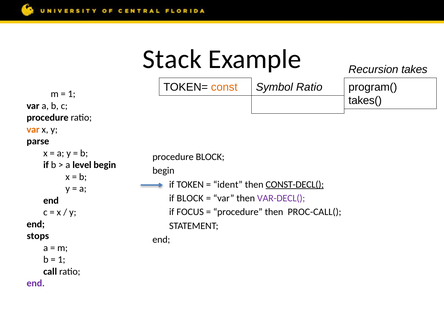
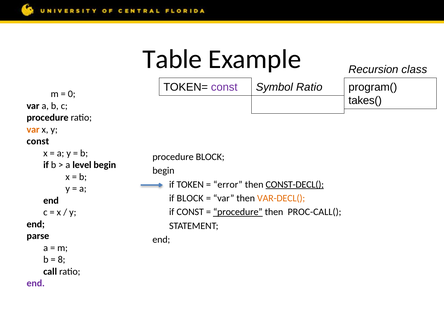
Stack: Stack -> Table
takes: takes -> class
const at (224, 87) colour: orange -> purple
1 at (72, 94): 1 -> 0
parse at (38, 141): parse -> const
ident: ident -> error
VAR-DECL( colour: purple -> orange
if FOCUS: FOCUS -> CONST
procedure at (238, 212) underline: none -> present
stops at (38, 236): stops -> parse
1 at (62, 260): 1 -> 8
